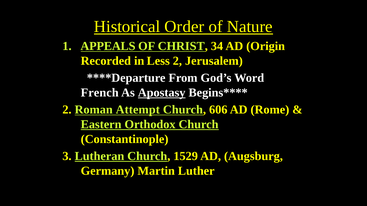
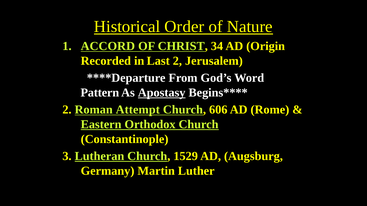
APPEALS: APPEALS -> ACCORD
Less: Less -> Last
French: French -> Pattern
